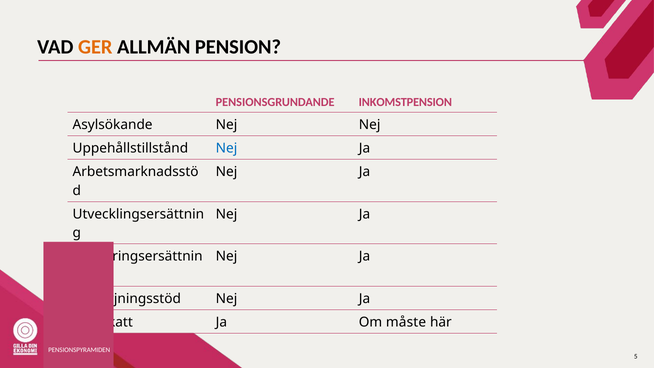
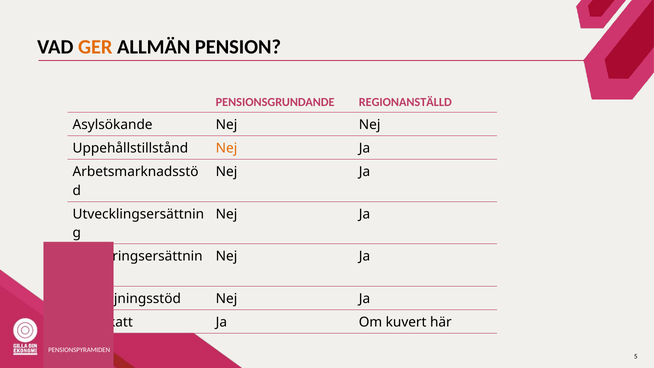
INKOMSTPENSION: INKOMSTPENSION -> REGIONANSTÄLLD
Nej at (227, 148) colour: blue -> orange
måste: måste -> kuvert
